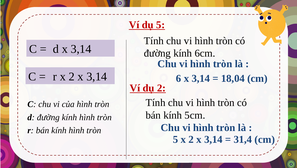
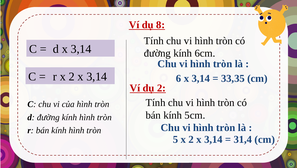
dụ 5: 5 -> 8
18,04: 18,04 -> 33,35
